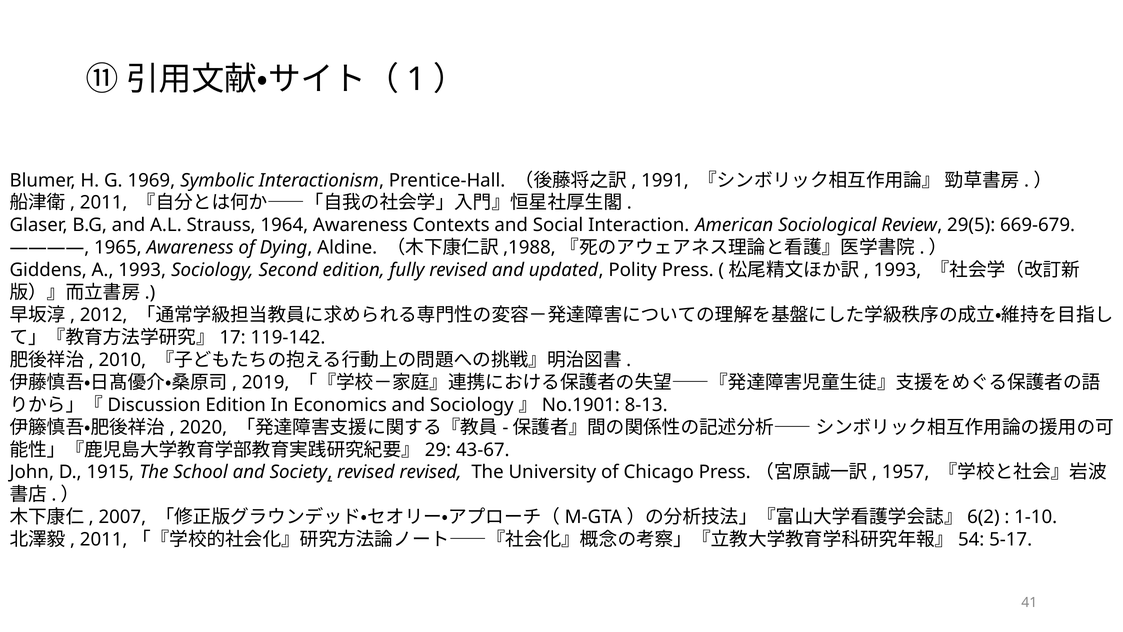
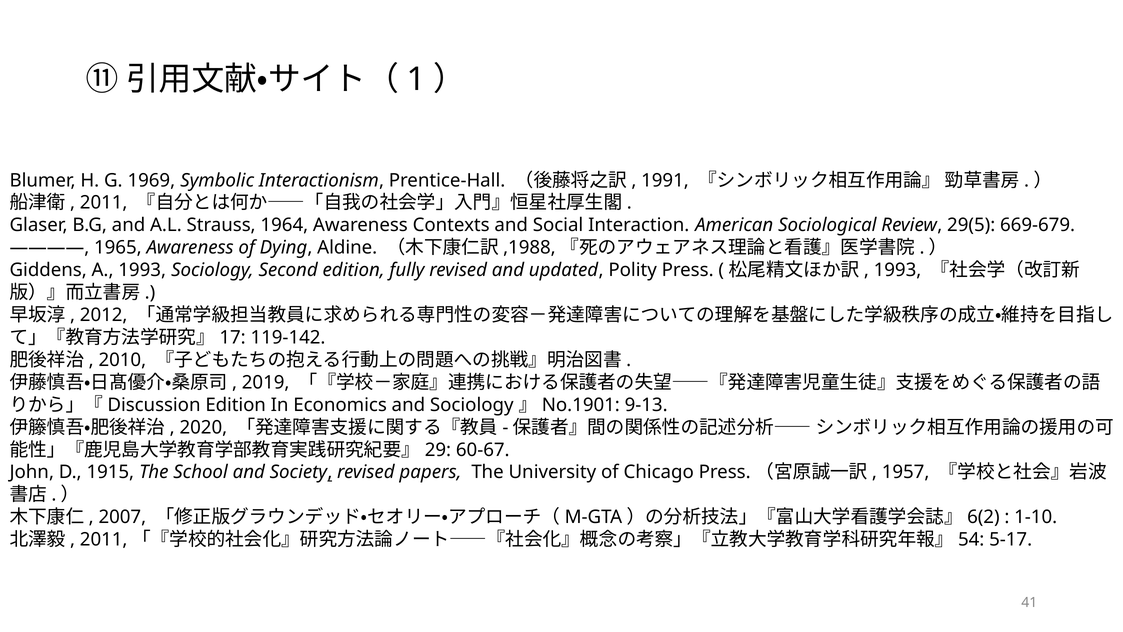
8-13: 8-13 -> 9-13
43-67: 43-67 -> 60-67
revised revised: revised -> papers
